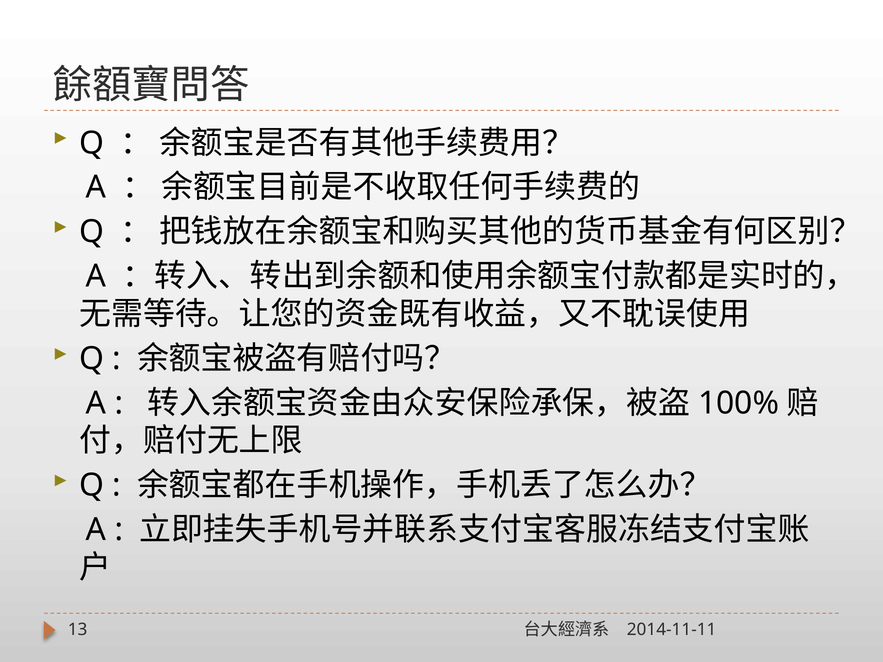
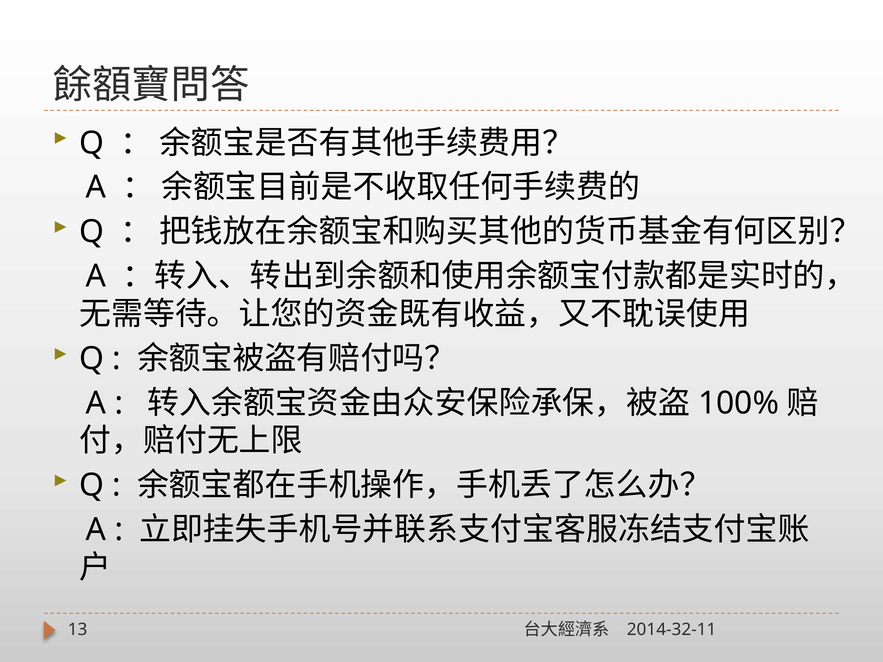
2014-11-11: 2014-11-11 -> 2014-32-11
